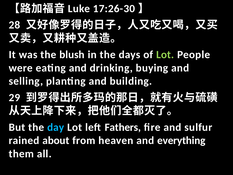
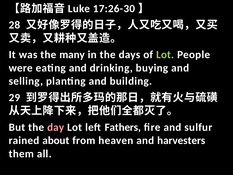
blush: blush -> many
day colour: light blue -> pink
everything: everything -> harvesters
